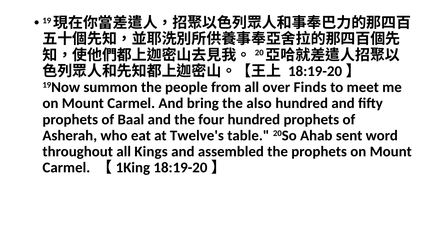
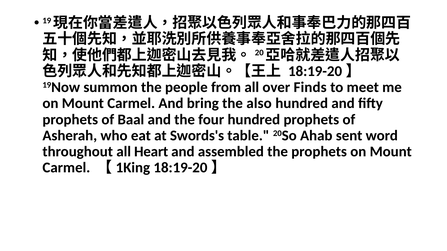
Twelve's: Twelve's -> Swords's
Kings: Kings -> Heart
